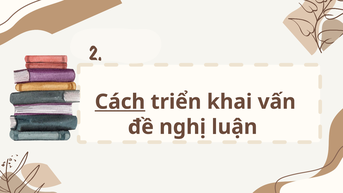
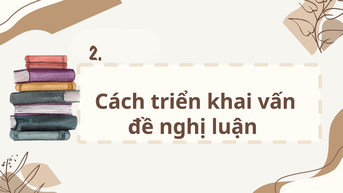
Cách underline: present -> none
